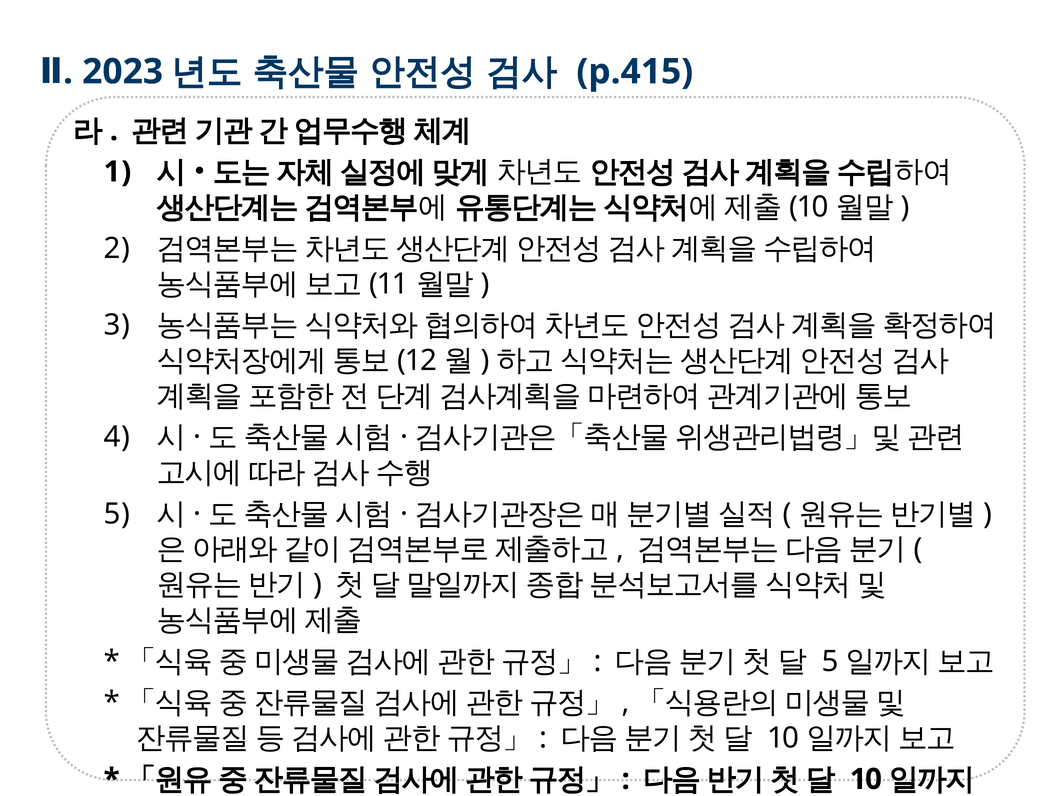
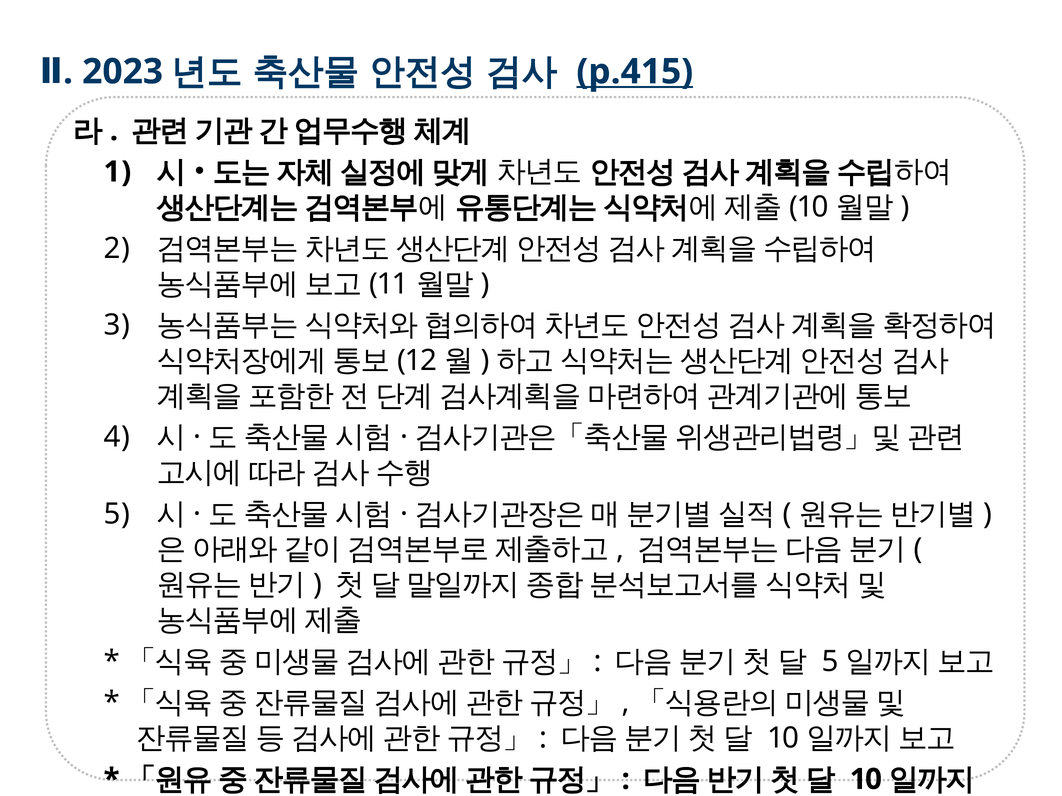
p.415 underline: none -> present
